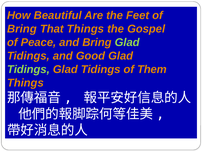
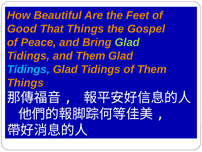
Bring at (22, 29): Bring -> Good
and Good: Good -> Them
Tidings at (28, 69) colour: light green -> light blue
